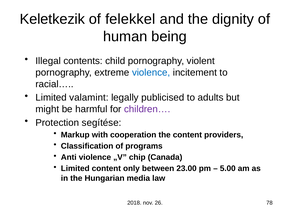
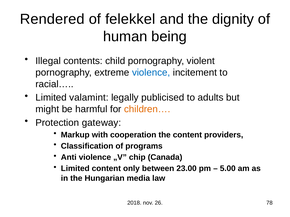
Keletkezik: Keletkezik -> Rendered
children… colour: purple -> orange
segítése: segítése -> gateway
